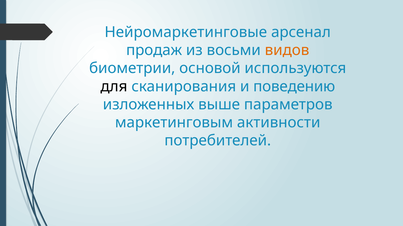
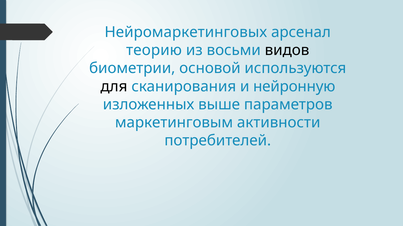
Нейромаркетинговые: Нейромаркетинговые -> Нейромаркетинговых
продаж: продаж -> теорию
видов colour: orange -> black
поведению: поведению -> нейронную
